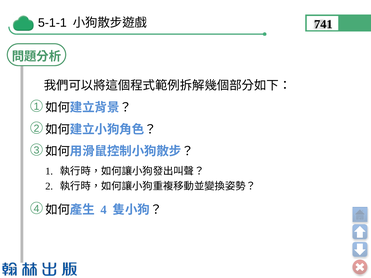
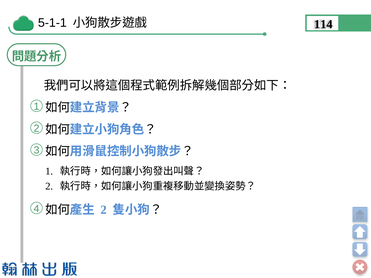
741: 741 -> 114
4 at (104, 210): 4 -> 2
